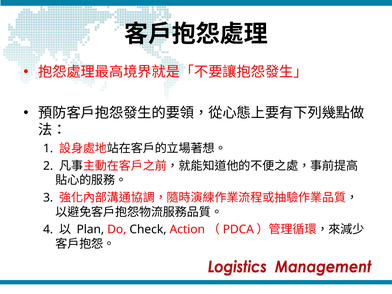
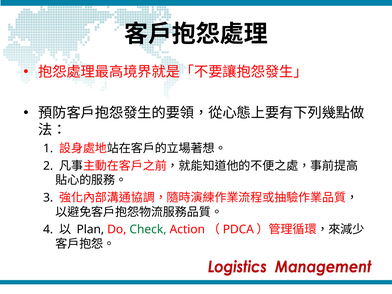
Check colour: black -> green
